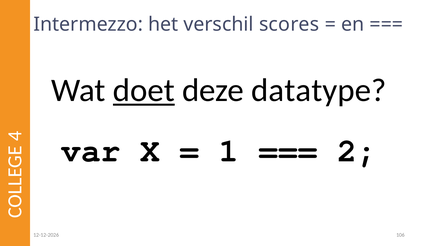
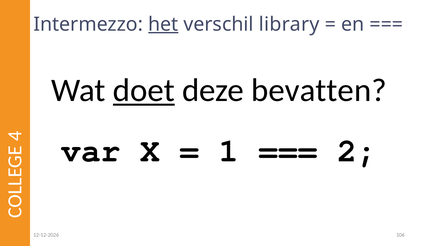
het underline: none -> present
scores: scores -> library
datatype: datatype -> bevatten
